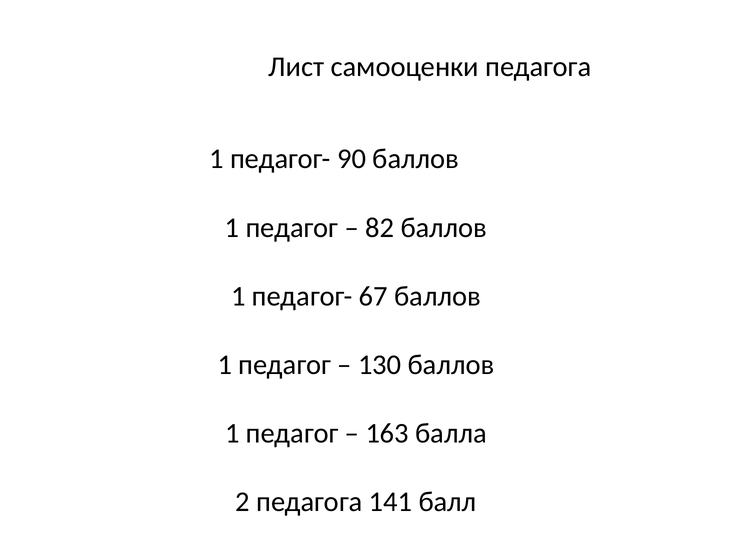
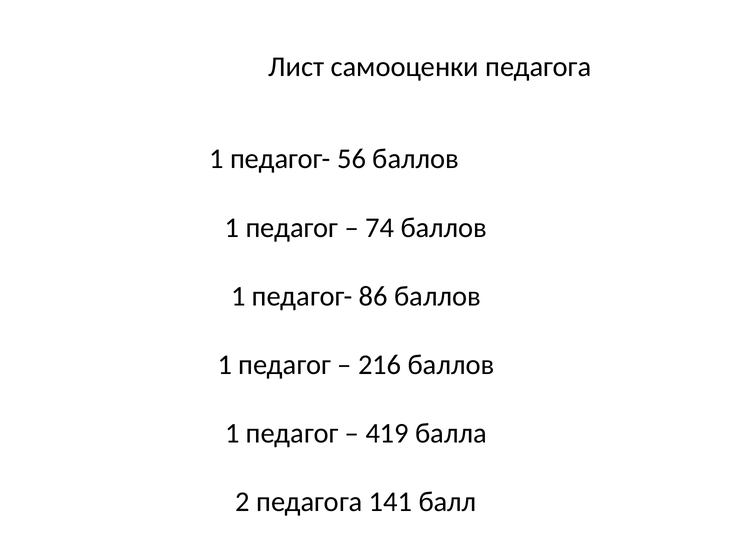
90: 90 -> 56
82: 82 -> 74
67: 67 -> 86
130: 130 -> 216
163: 163 -> 419
